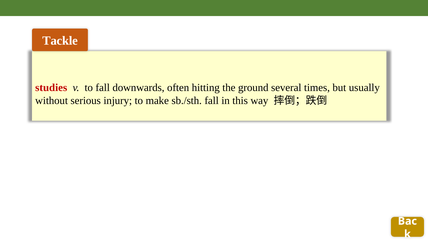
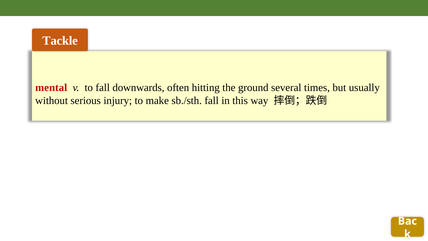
studies: studies -> mental
